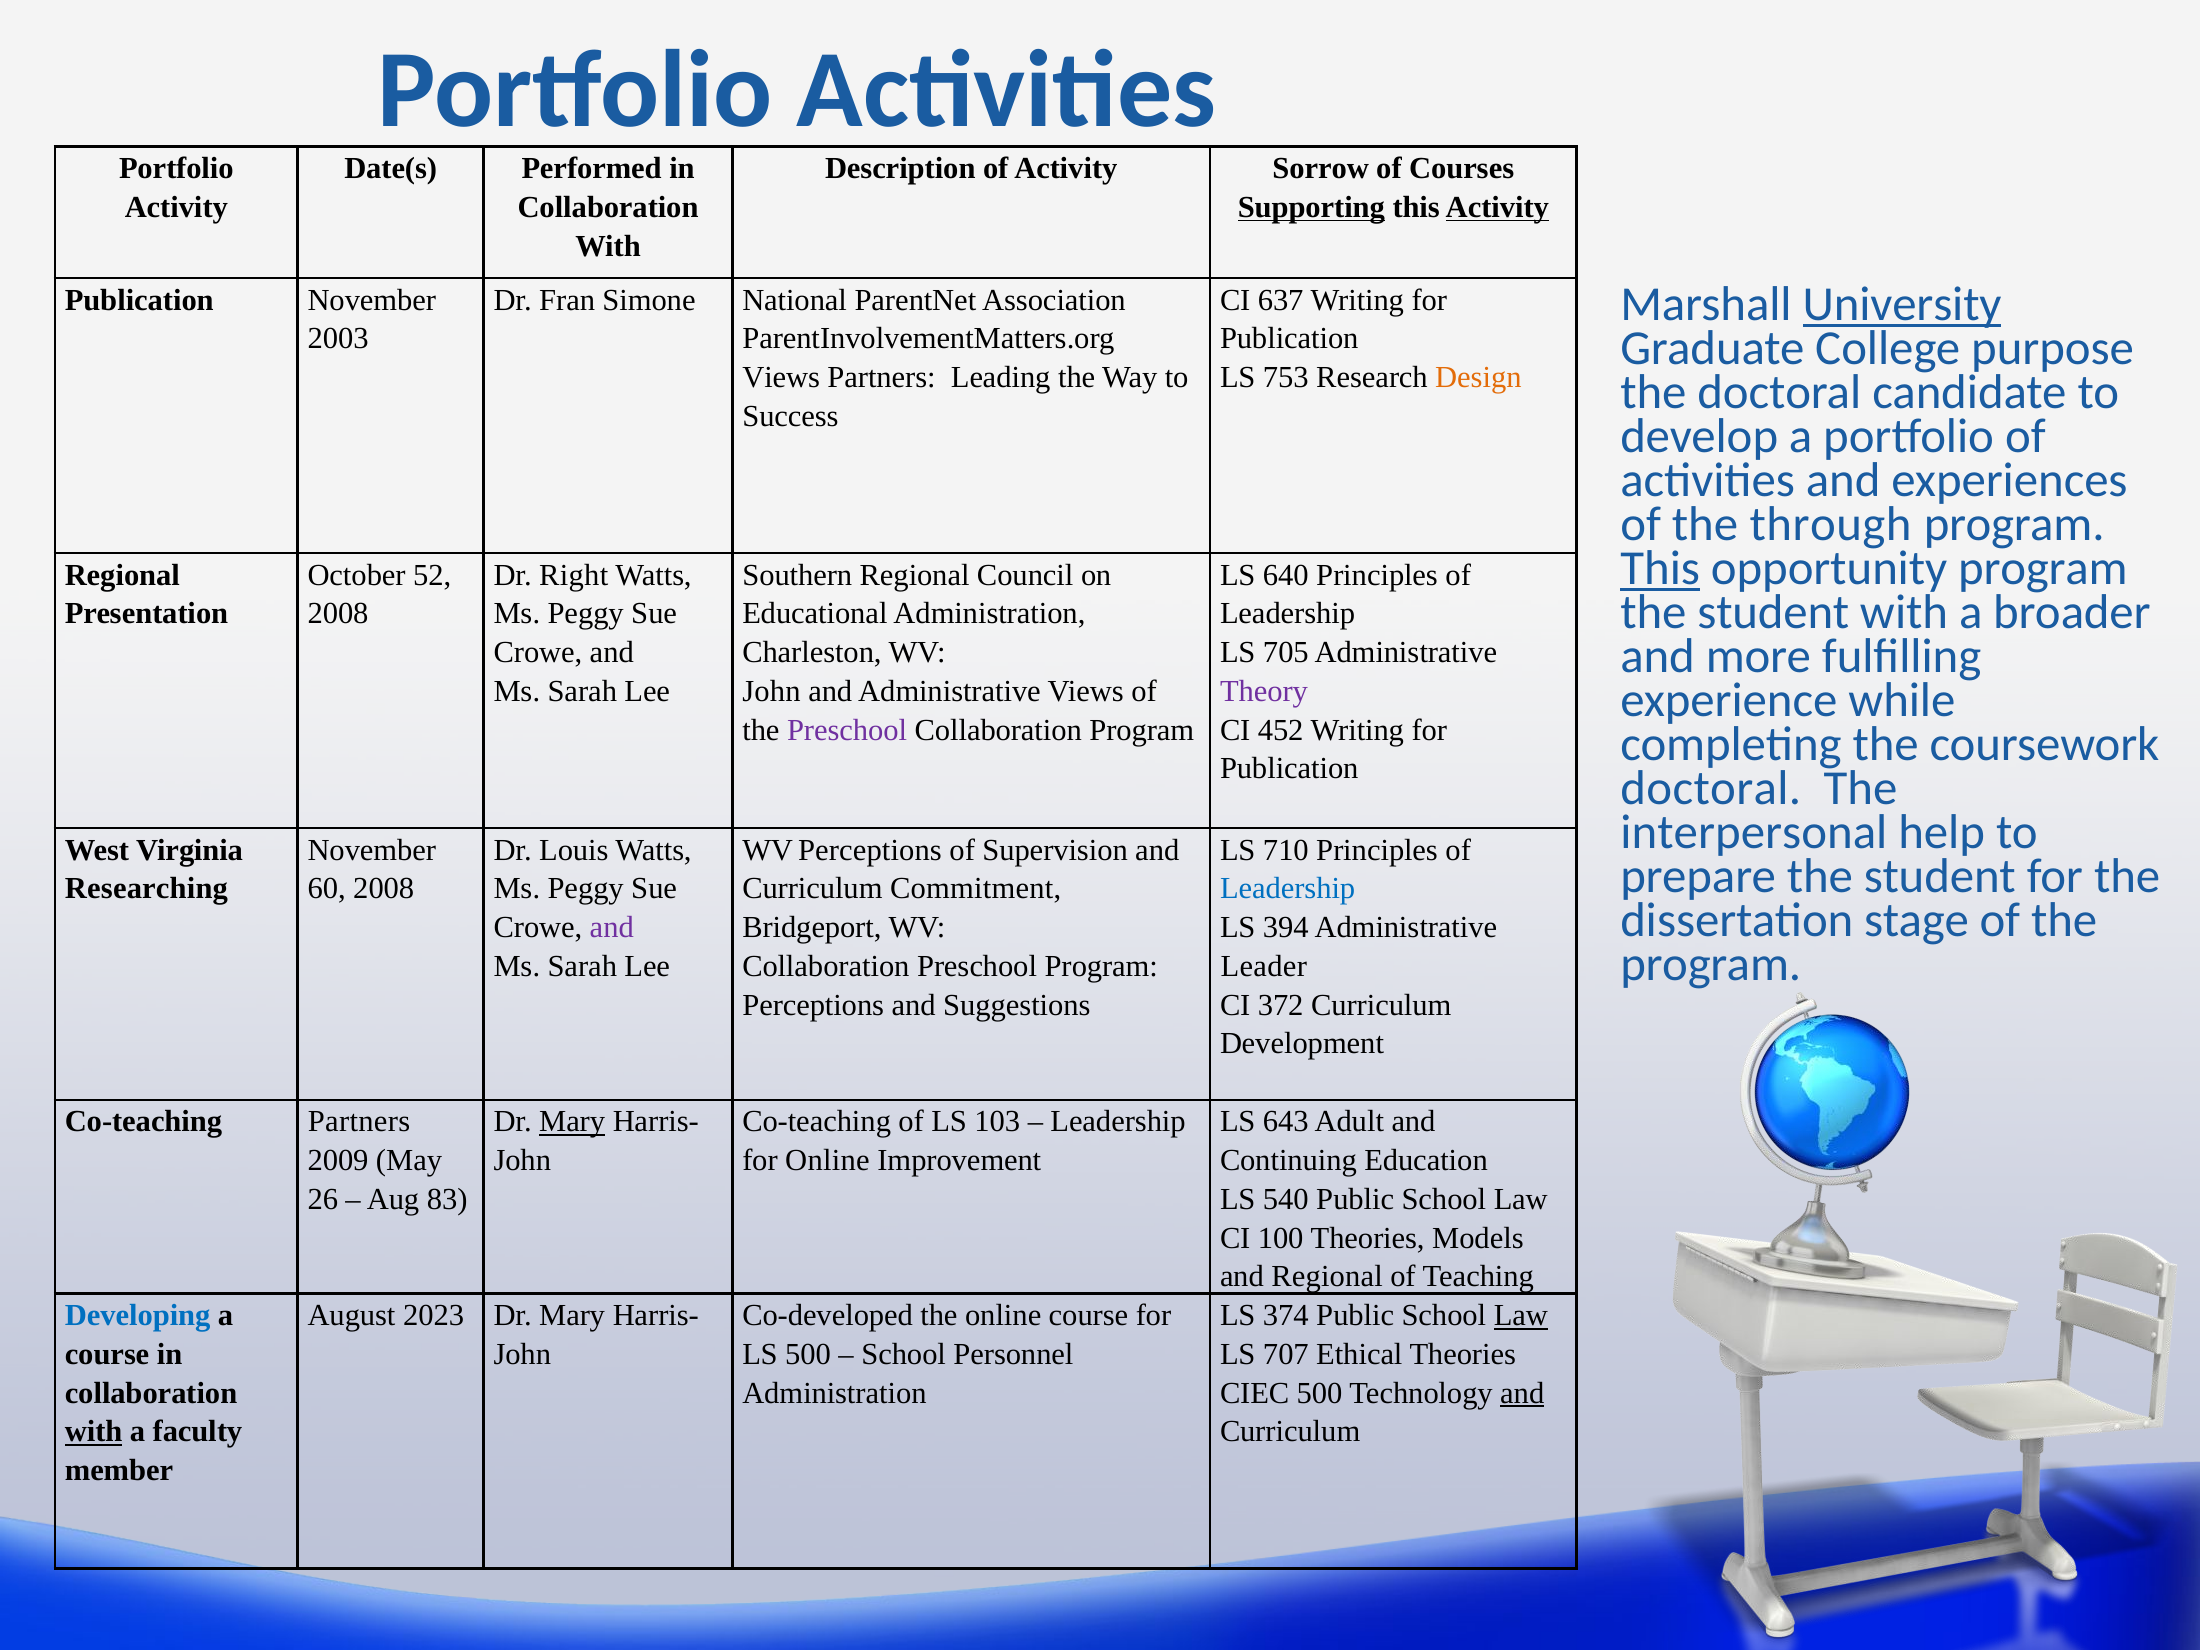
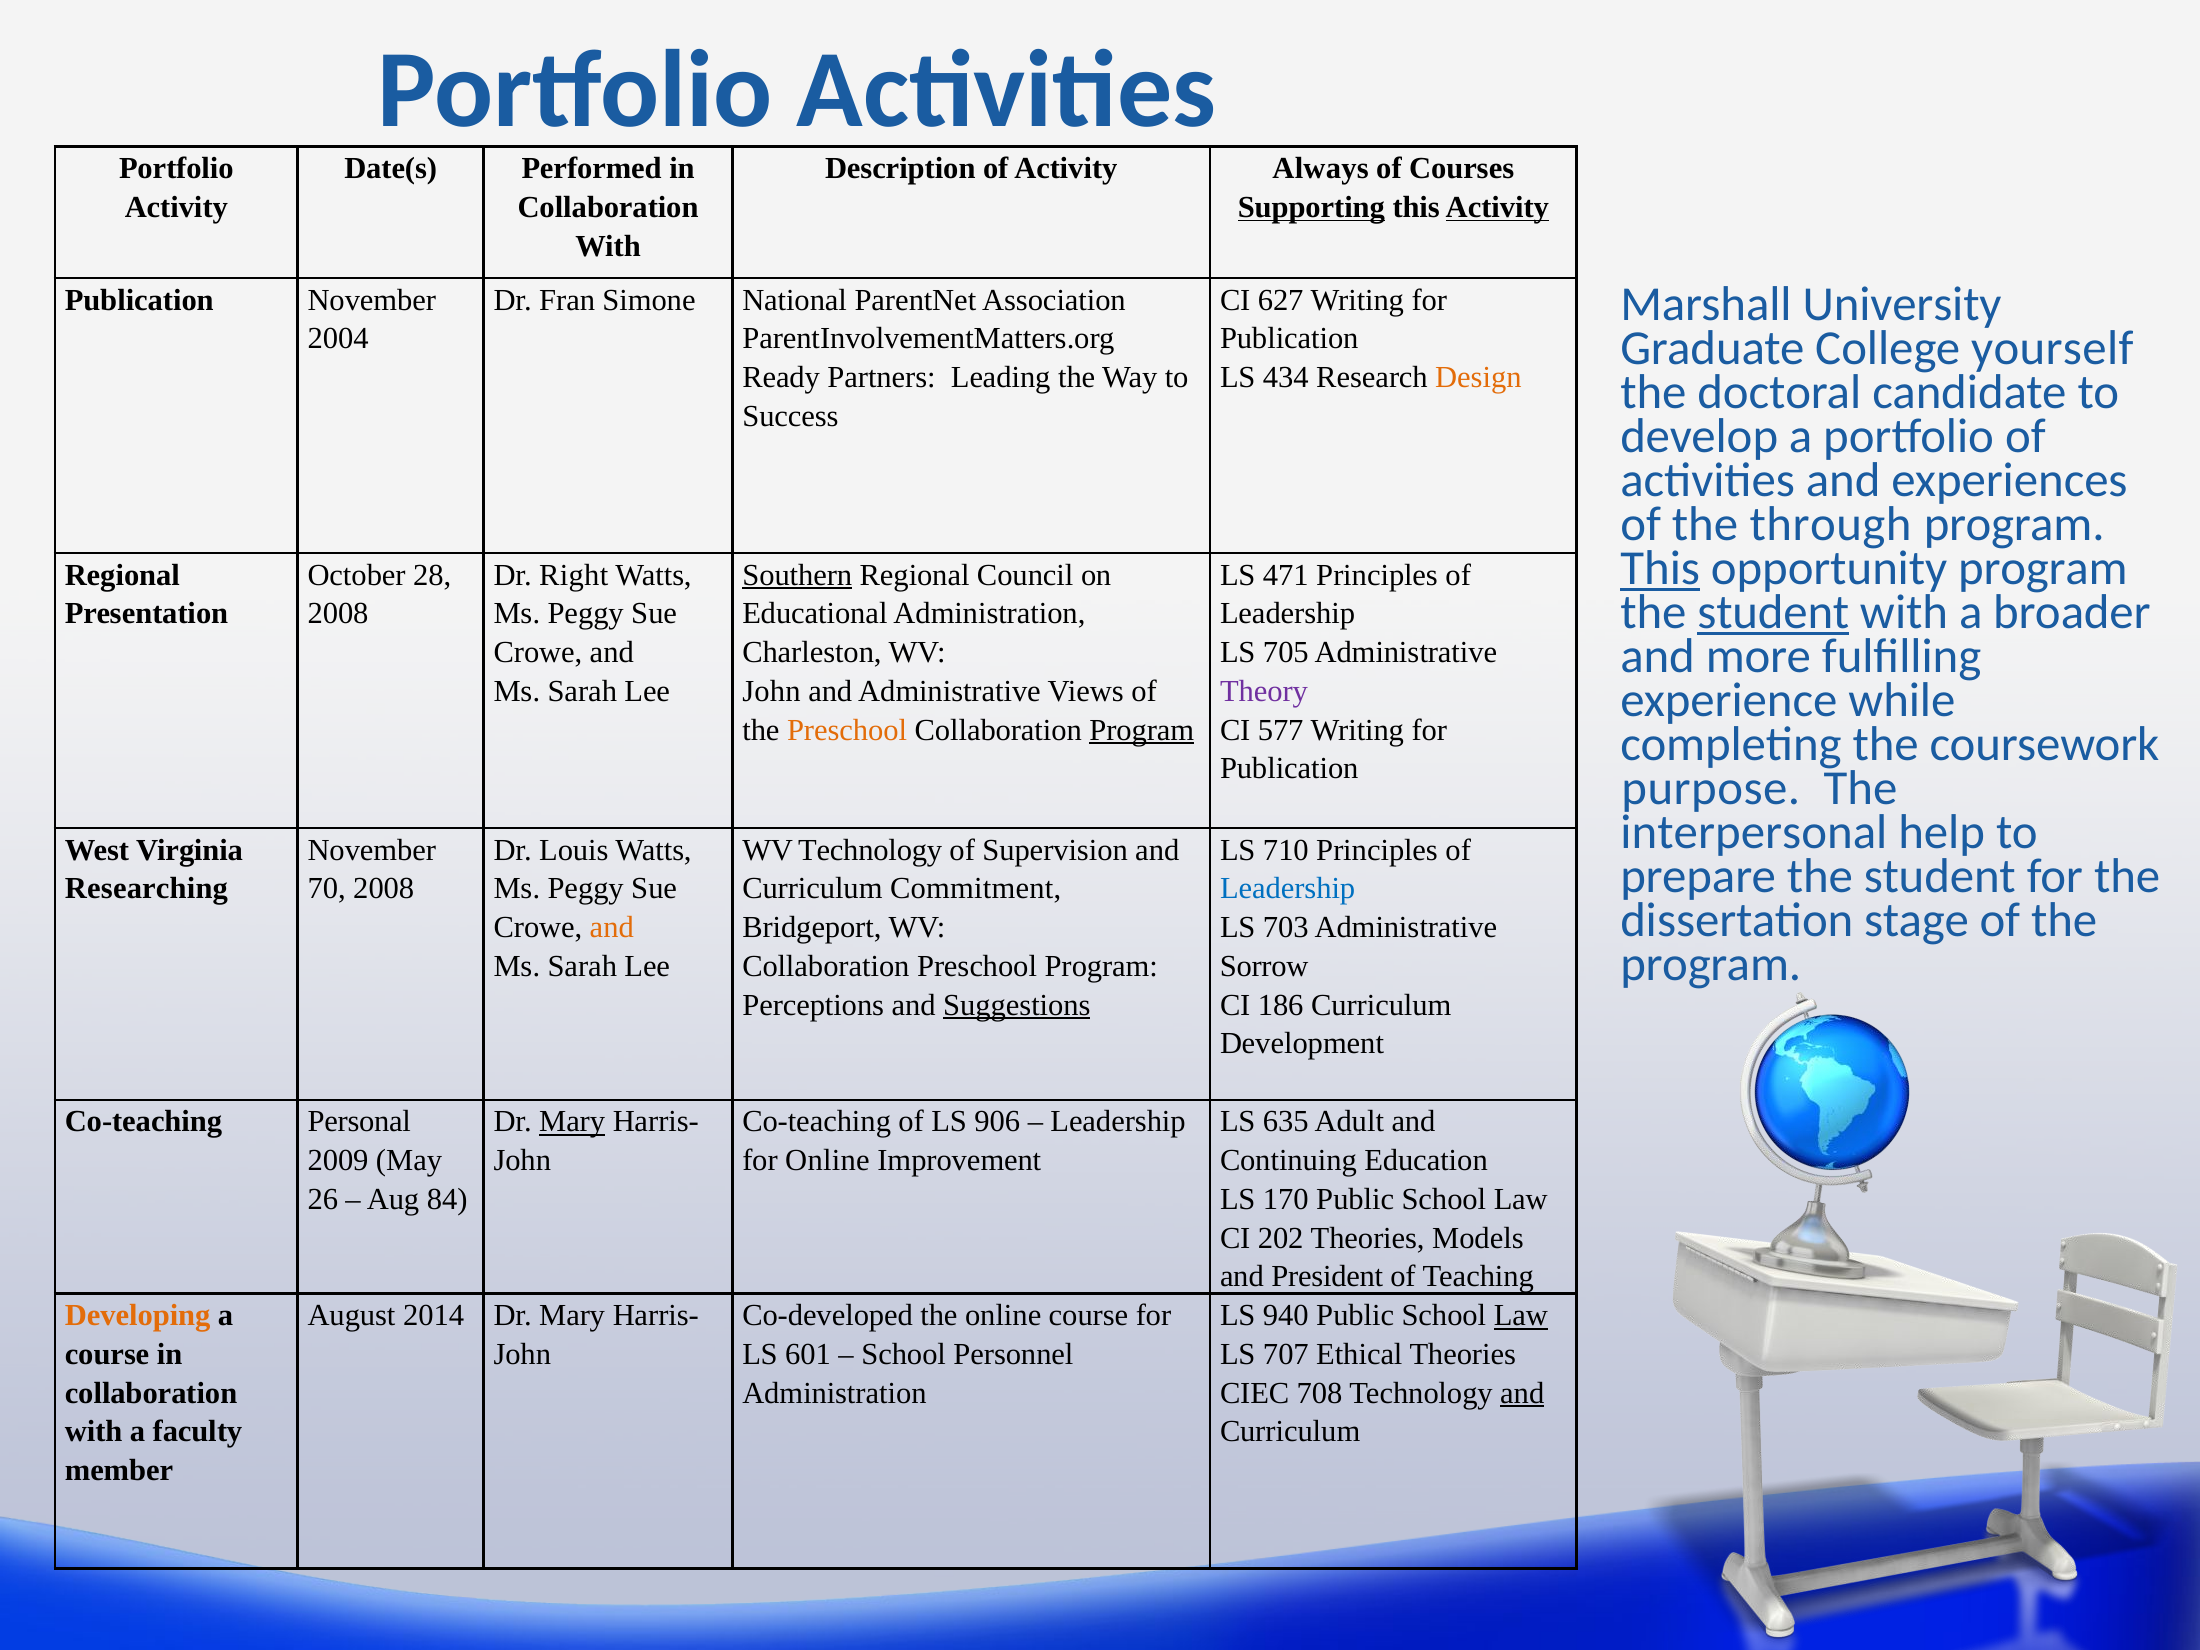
Sorrow: Sorrow -> Always
University underline: present -> none
637: 637 -> 627
2003: 2003 -> 2004
purpose: purpose -> yourself
Views at (781, 378): Views -> Ready
753: 753 -> 434
52: 52 -> 28
Southern underline: none -> present
640: 640 -> 471
student at (1773, 612) underline: none -> present
Preschool at (847, 730) colour: purple -> orange
Program at (1142, 730) underline: none -> present
452: 452 -> 577
doctoral at (1711, 788): doctoral -> purpose
WV Perceptions: Perceptions -> Technology
60: 60 -> 70
and at (612, 928) colour: purple -> orange
394: 394 -> 703
Leader: Leader -> Sorrow
Suggestions underline: none -> present
372: 372 -> 186
Co-teaching Partners: Partners -> Personal
103: 103 -> 906
643: 643 -> 635
83: 83 -> 84
540: 540 -> 170
100: 100 -> 202
and Regional: Regional -> President
Developing colour: blue -> orange
2023: 2023 -> 2014
374: 374 -> 940
LS 500: 500 -> 601
CIEC 500: 500 -> 708
with at (94, 1432) underline: present -> none
